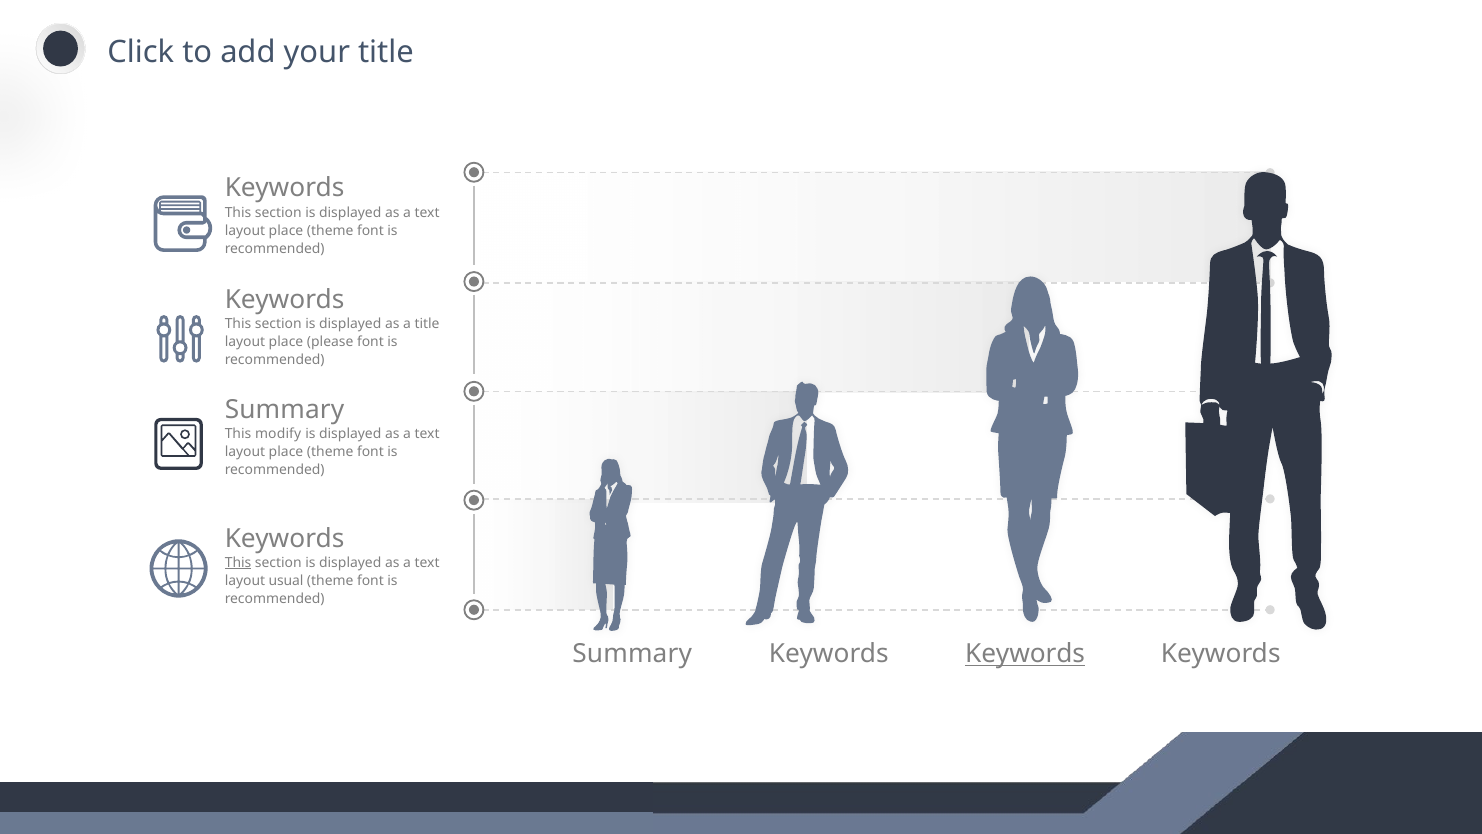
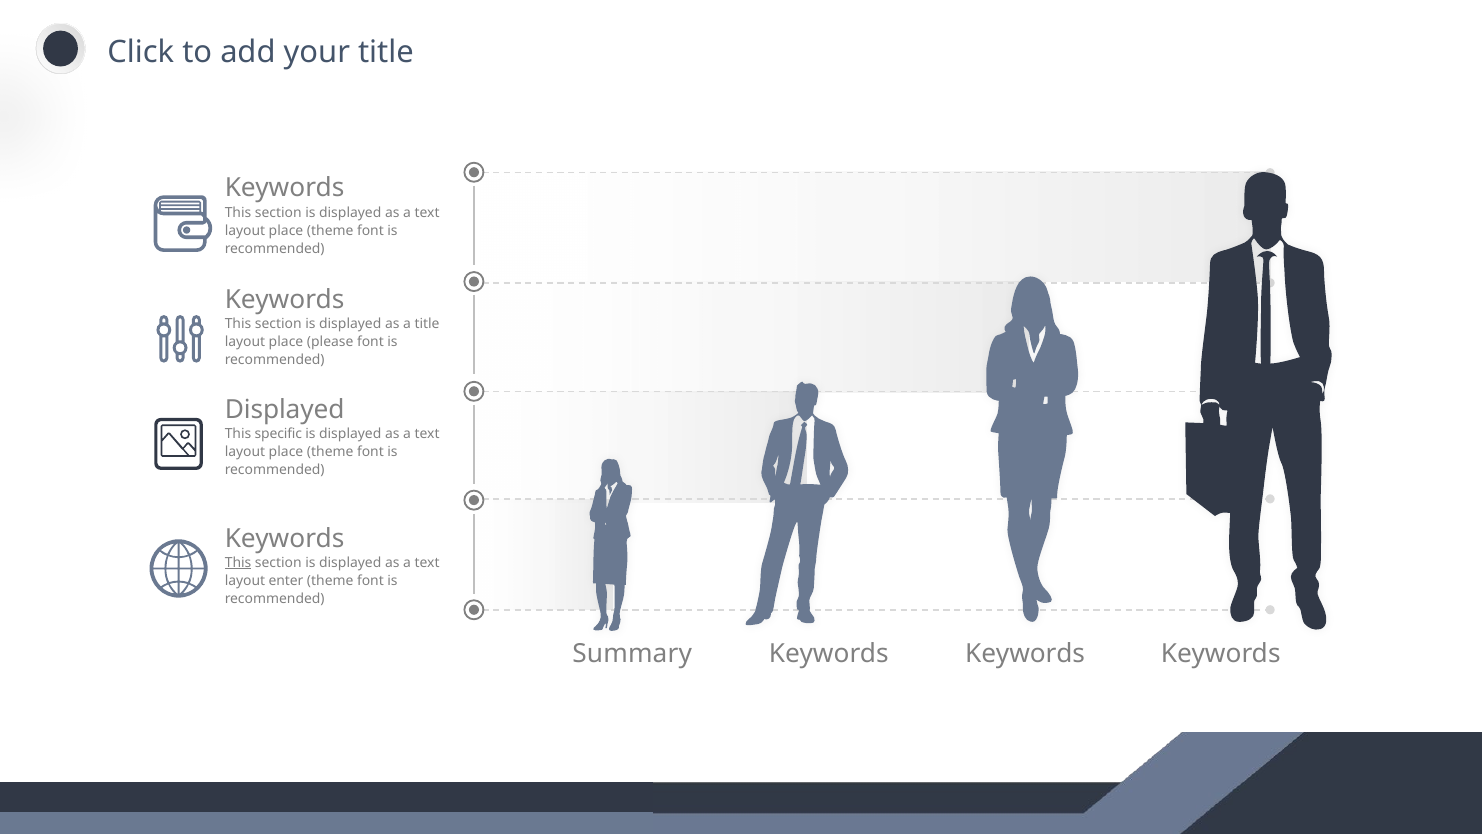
Summary at (285, 409): Summary -> Displayed
modify: modify -> specific
usual: usual -> enter
Keywords at (1025, 654) underline: present -> none
